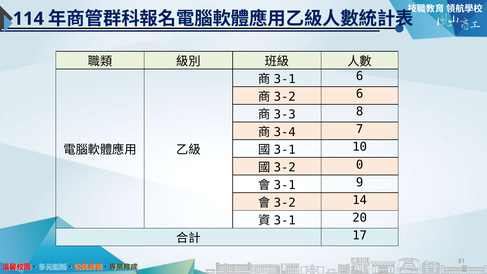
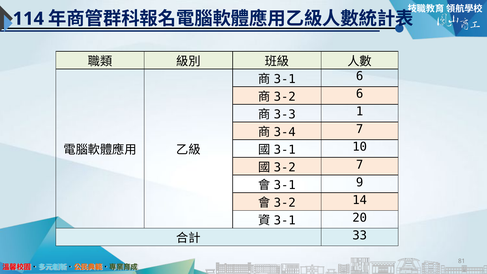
8: 8 -> 1
0 at (360, 165): 0 -> 7
17: 17 -> 33
